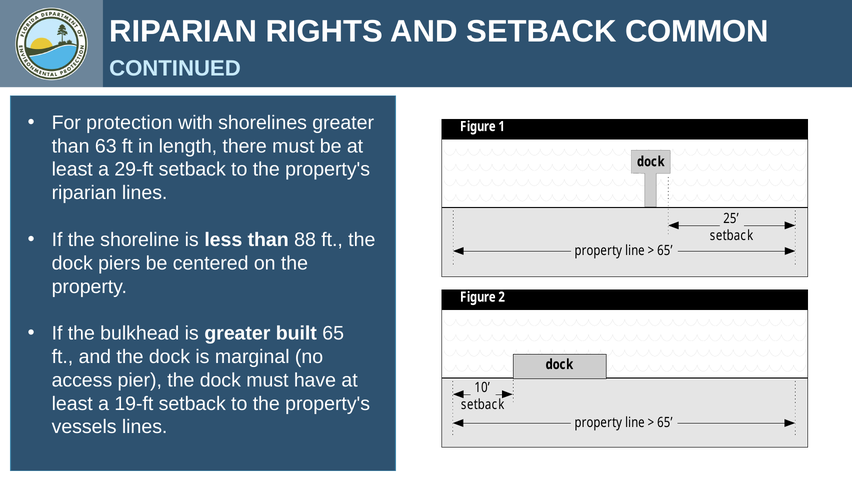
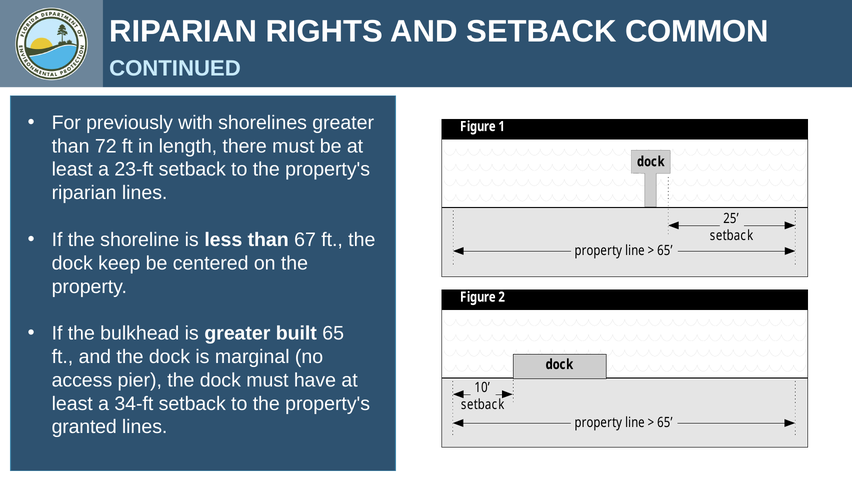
protection: protection -> previously
63: 63 -> 72
29-ft: 29-ft -> 23-ft
88: 88 -> 67
piers: piers -> keep
19-ft: 19-ft -> 34-ft
vessels: vessels -> granted
